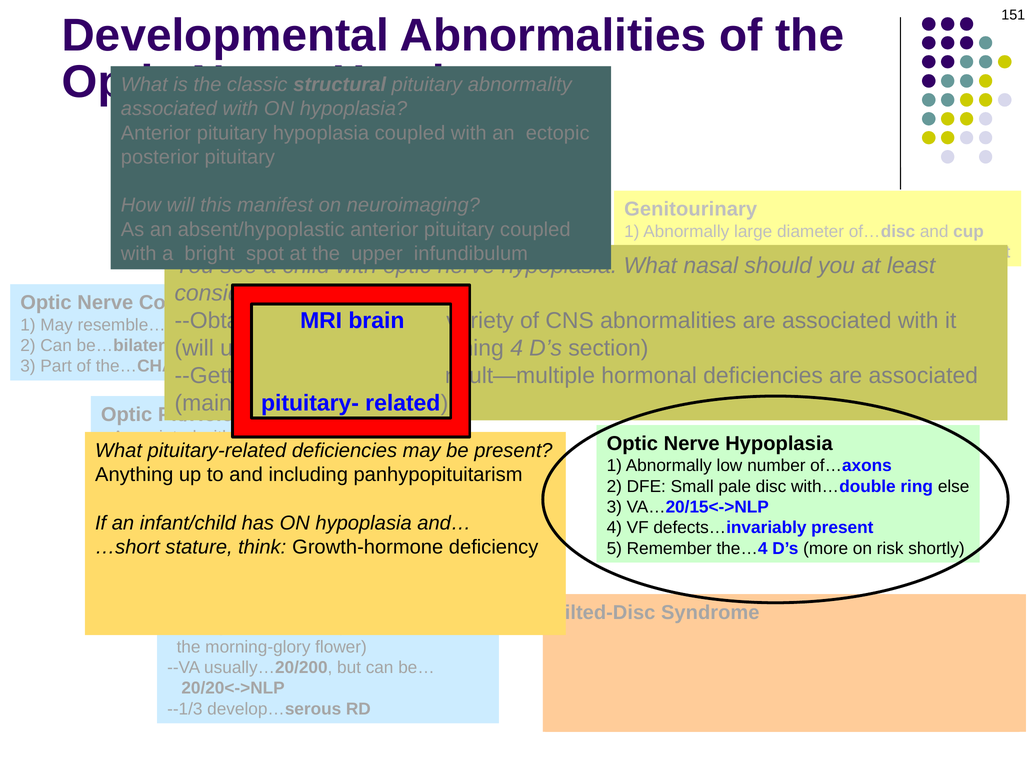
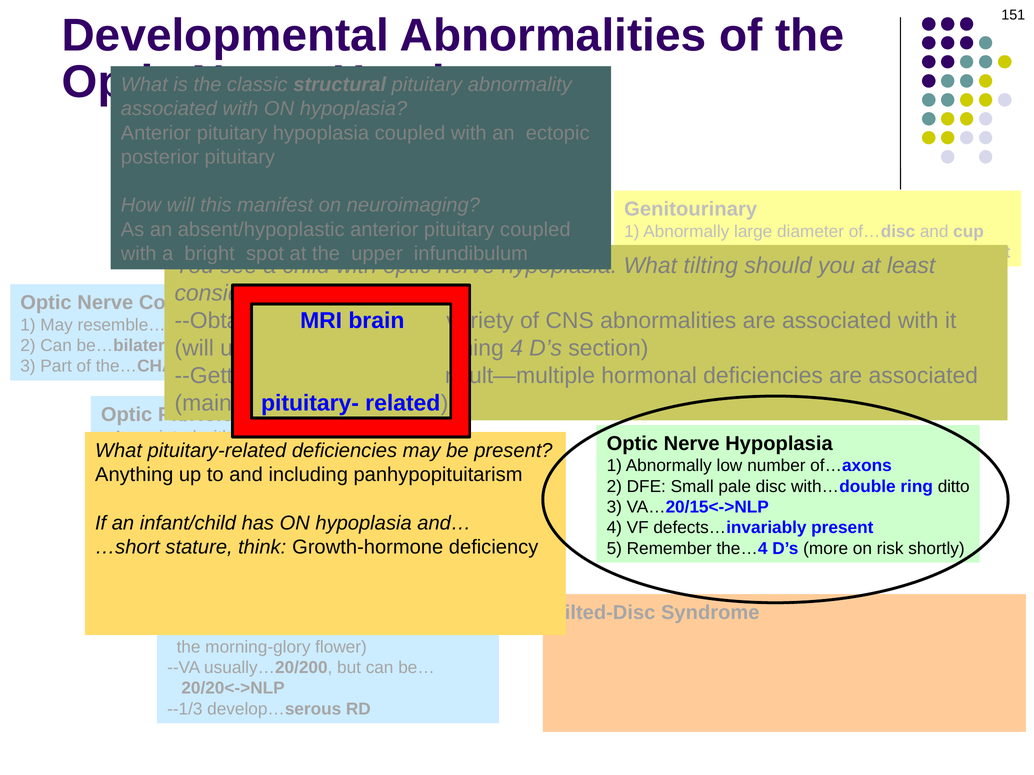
nasal: nasal -> tilting
else: else -> ditto
